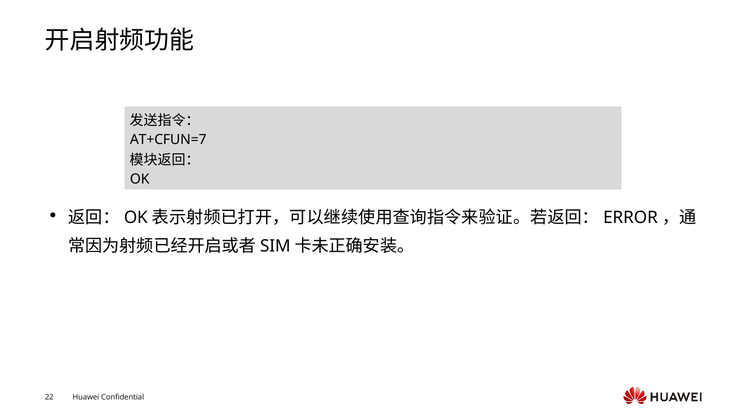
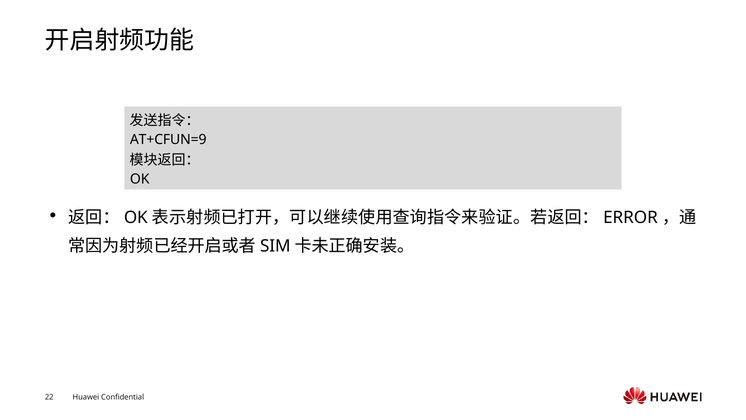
AT+CFUN=7: AT+CFUN=7 -> AT+CFUN=9
